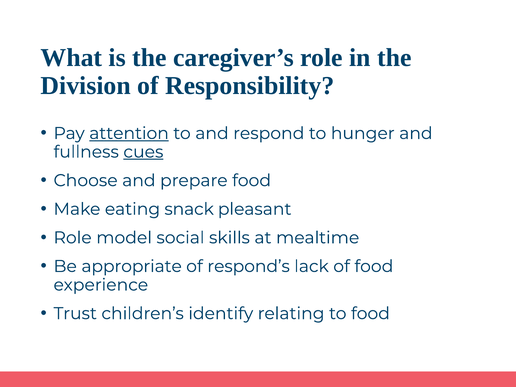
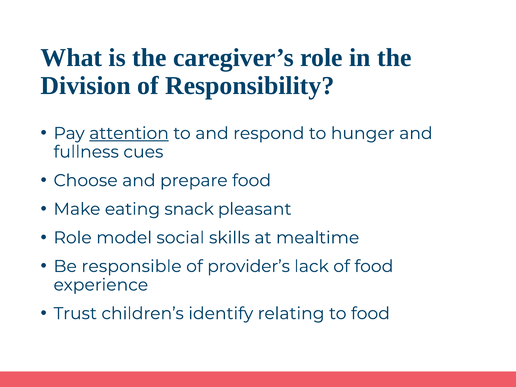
cues underline: present -> none
appropriate: appropriate -> responsible
respond’s: respond’s -> provider’s
